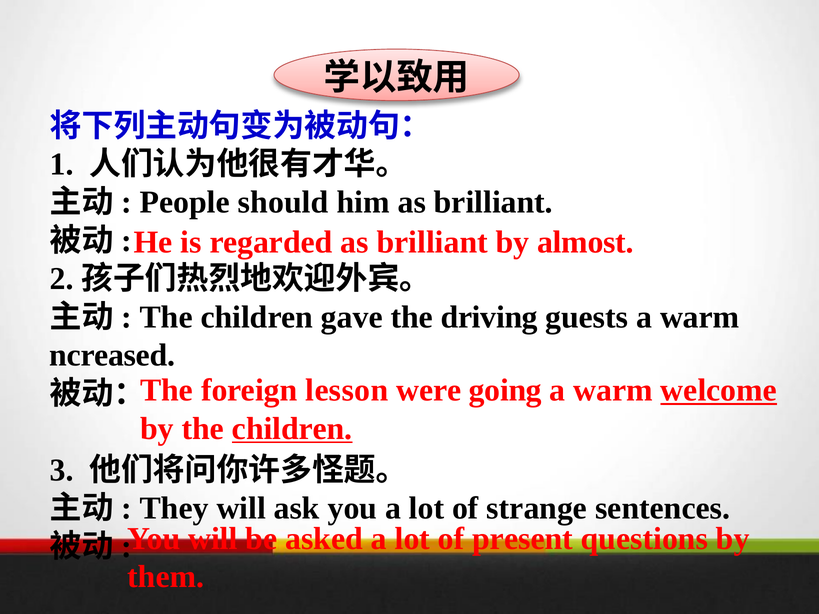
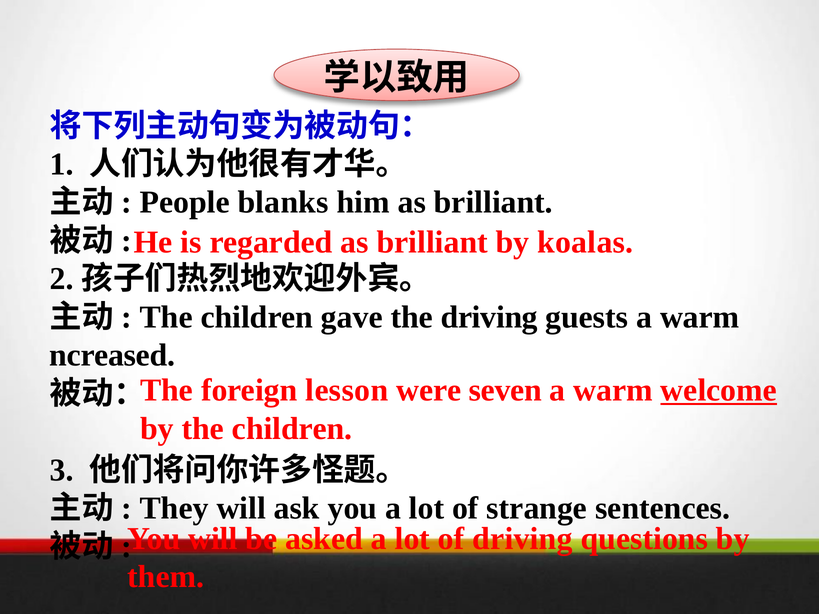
should: should -> blanks
almost: almost -> koalas
going: going -> seven
children at (292, 429) underline: present -> none
of present: present -> driving
